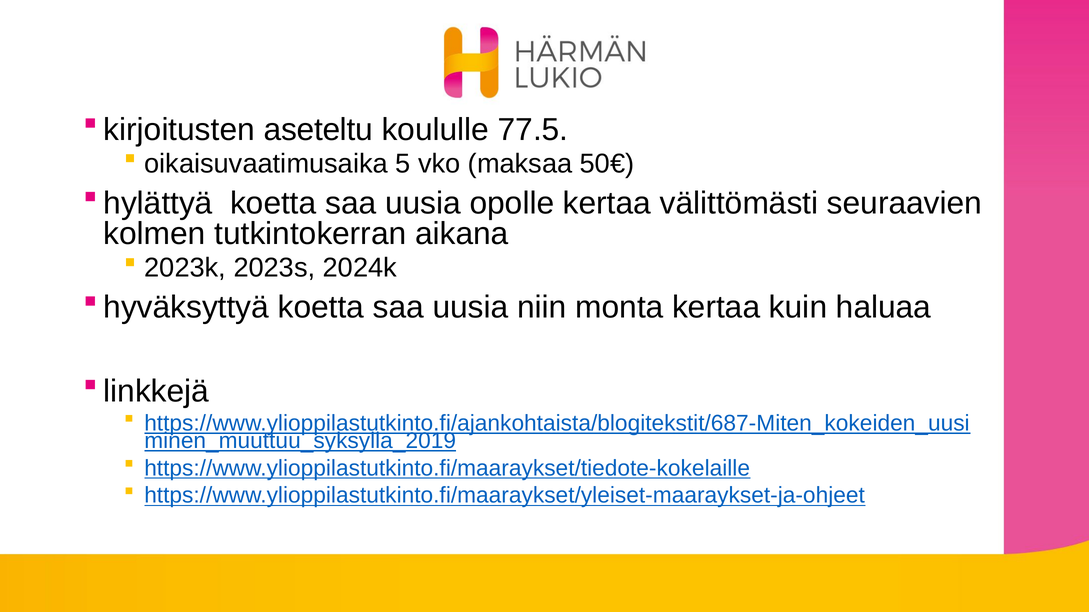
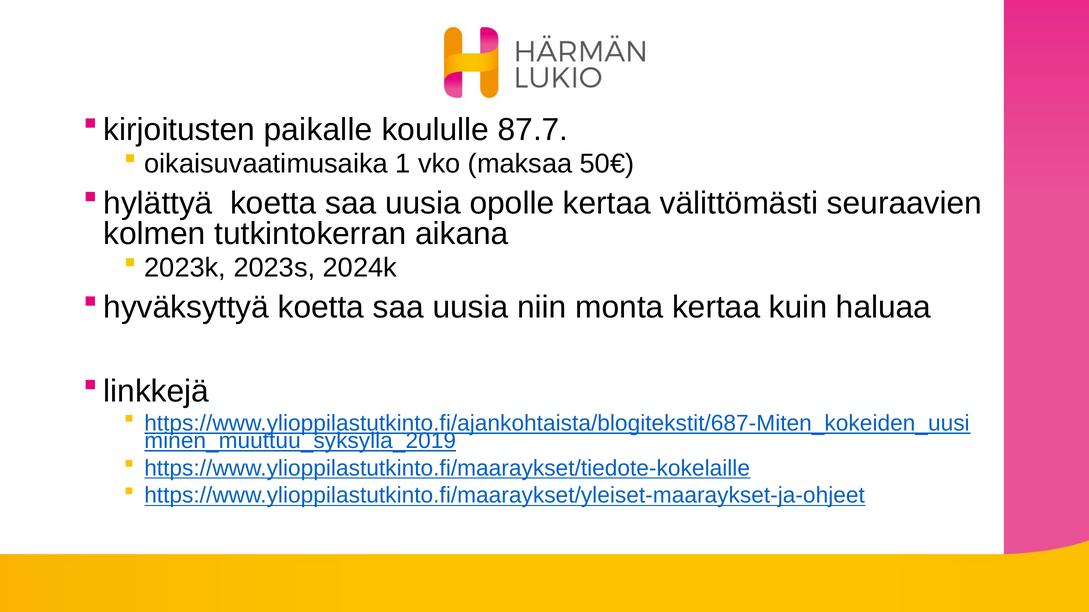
aseteltu: aseteltu -> paikalle
77.5: 77.5 -> 87.7
5: 5 -> 1
